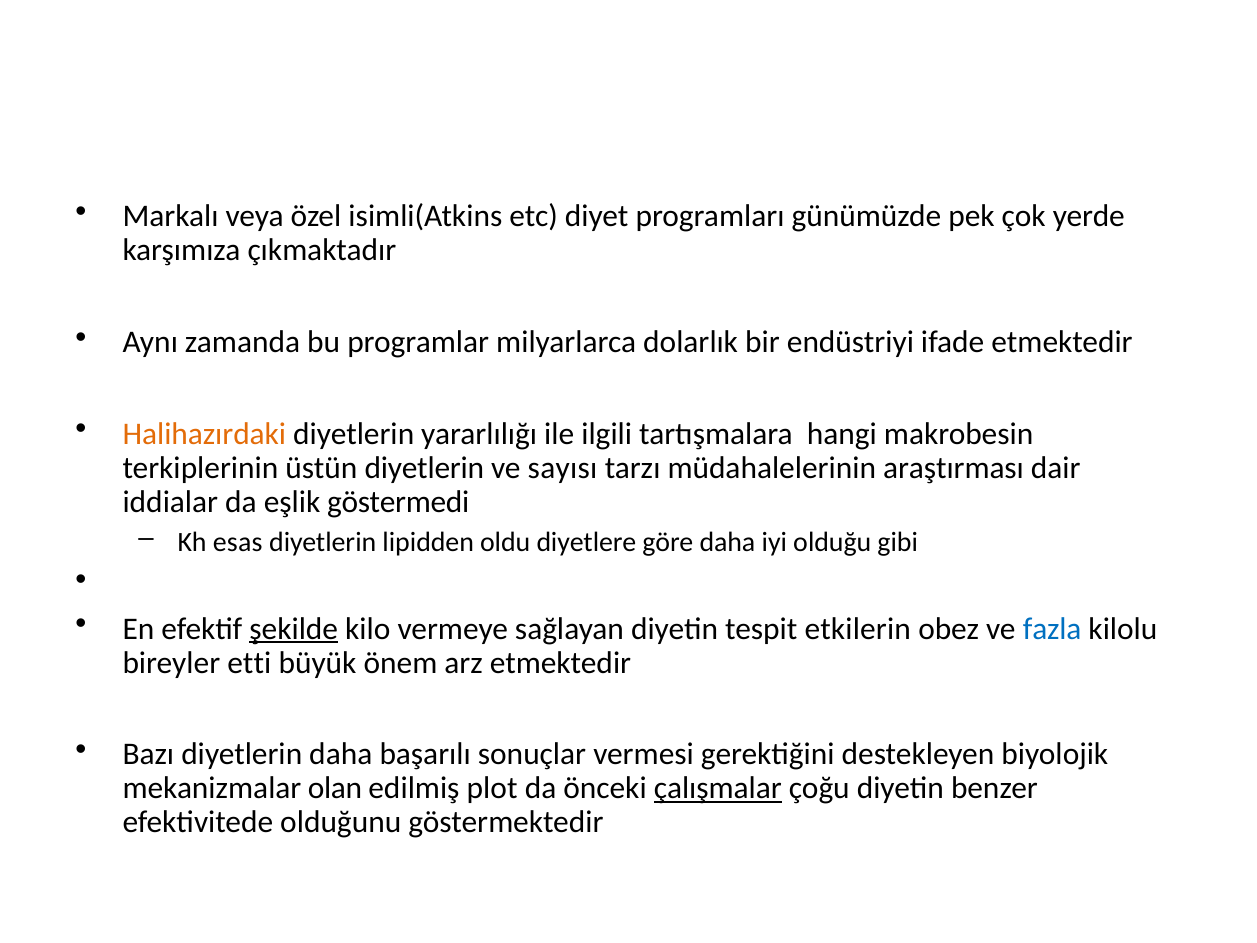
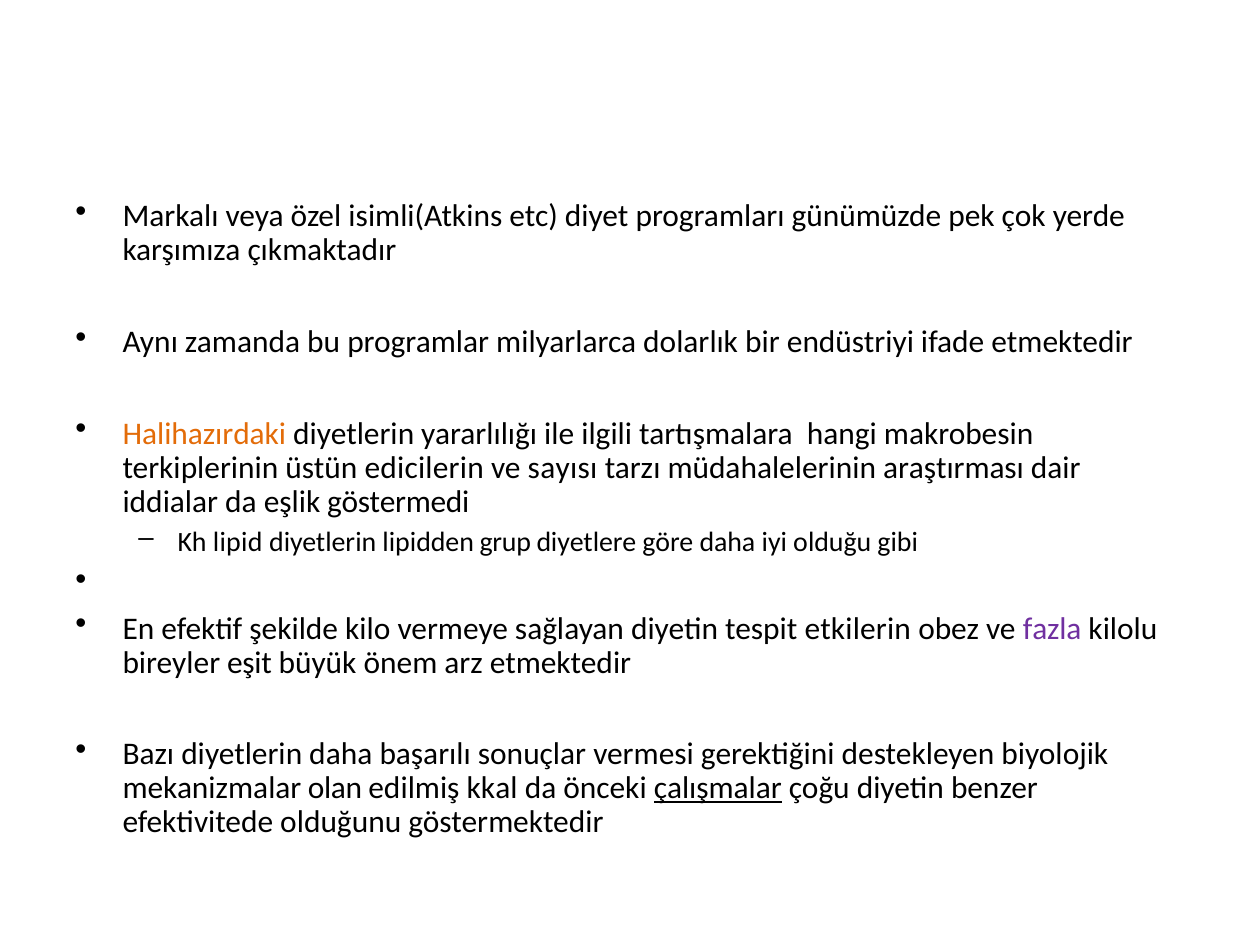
üstün diyetlerin: diyetlerin -> edicilerin
esas: esas -> lipid
oldu: oldu -> grup
şekilde underline: present -> none
fazla colour: blue -> purple
etti: etti -> eşit
plot: plot -> kkal
